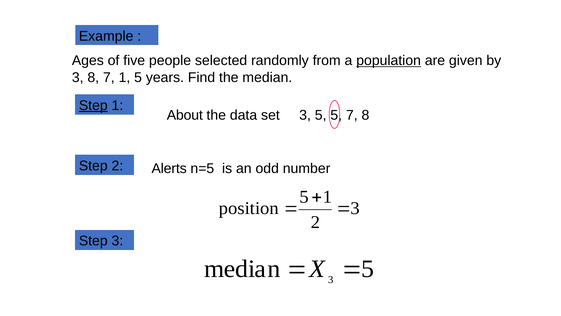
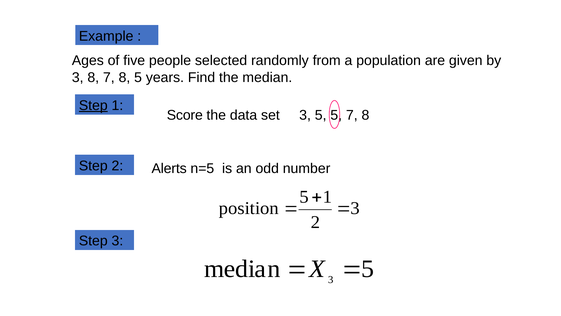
population underline: present -> none
8 7 1: 1 -> 8
About: About -> Score
